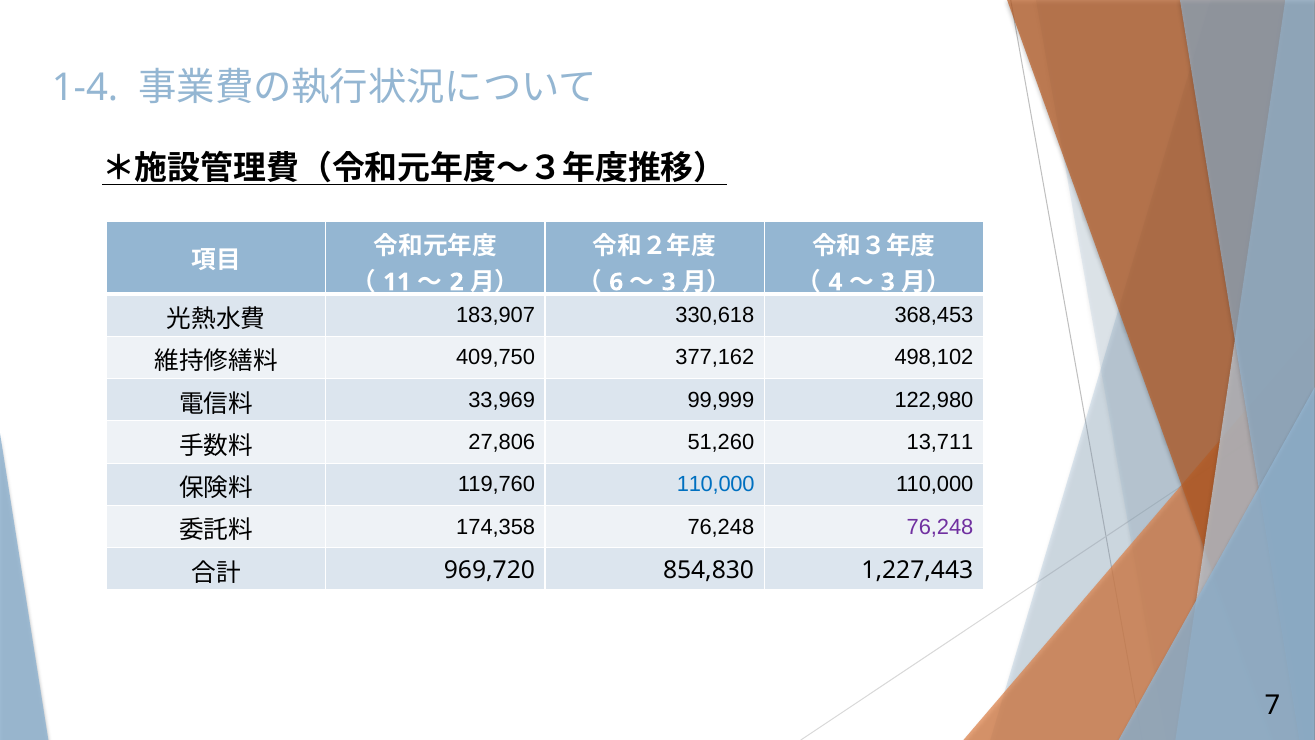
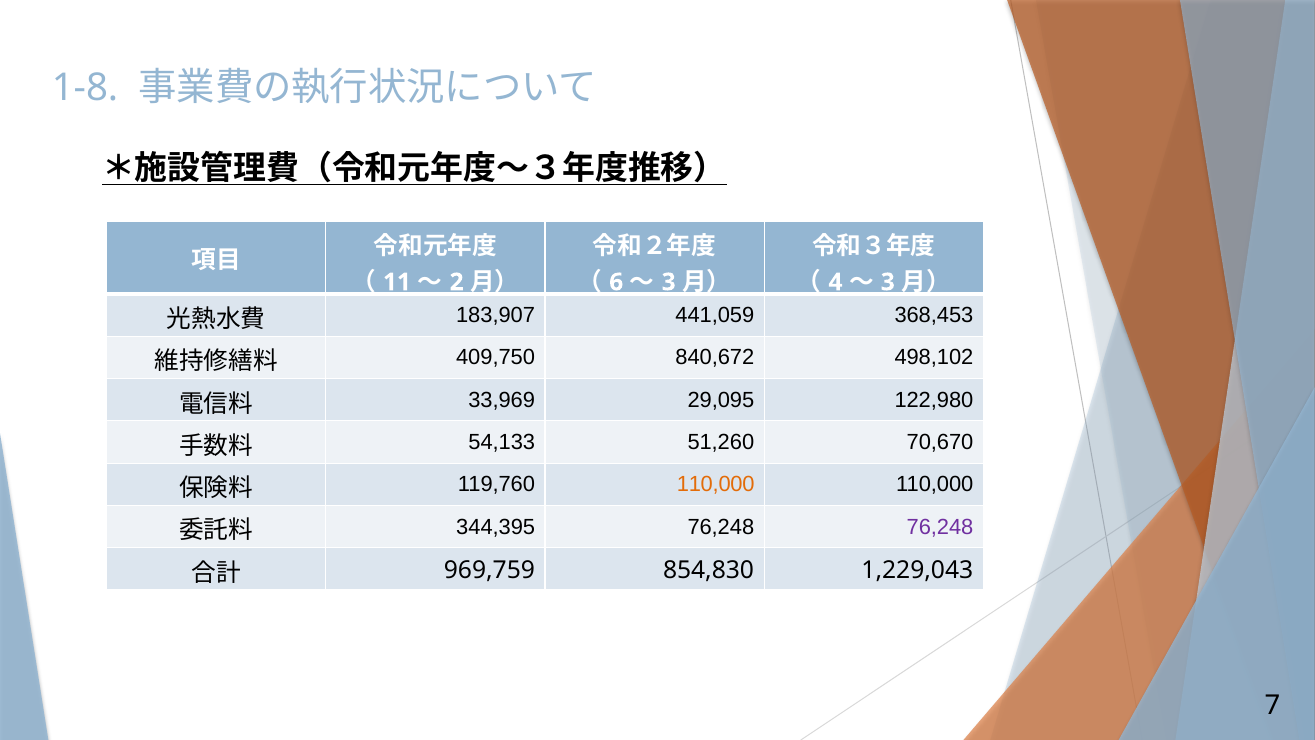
1-4: 1-4 -> 1-8
330,618: 330,618 -> 441,059
377,162: 377,162 -> 840,672
99,999: 99,999 -> 29,095
27,806: 27,806 -> 54,133
13,711: 13,711 -> 70,670
110,000 at (716, 484) colour: blue -> orange
174,358: 174,358 -> 344,395
969,720: 969,720 -> 969,759
1,227,443: 1,227,443 -> 1,229,043
